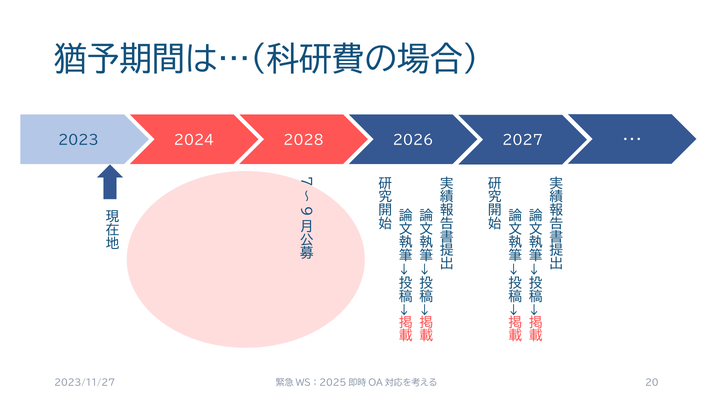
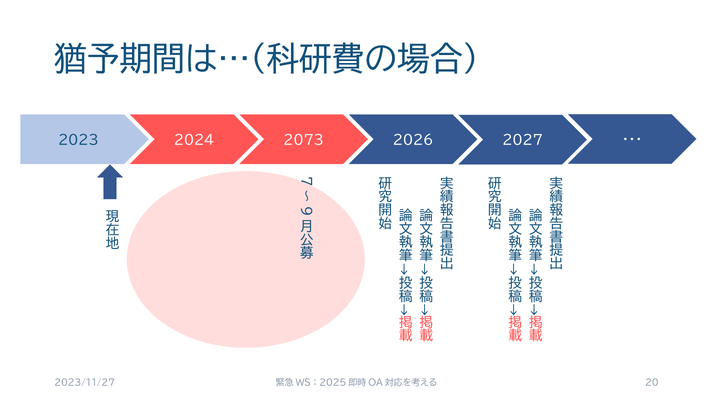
2028: 2028 -> 2073
